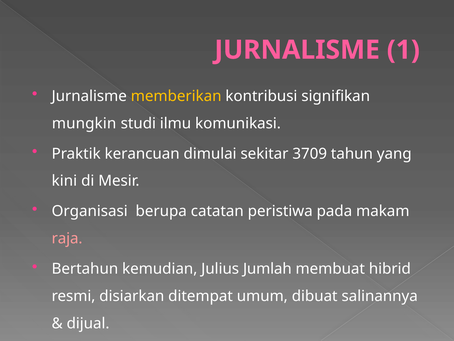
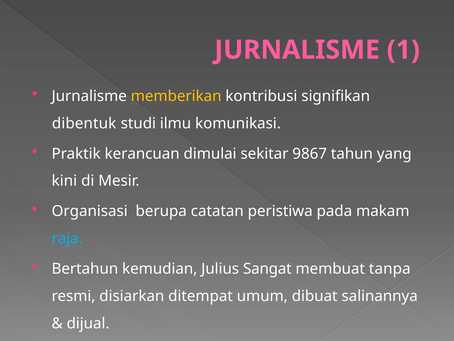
mungkin: mungkin -> dibentuk
3709: 3709 -> 9867
raja colour: pink -> light blue
Jumlah: Jumlah -> Sangat
hibrid: hibrid -> tanpa
